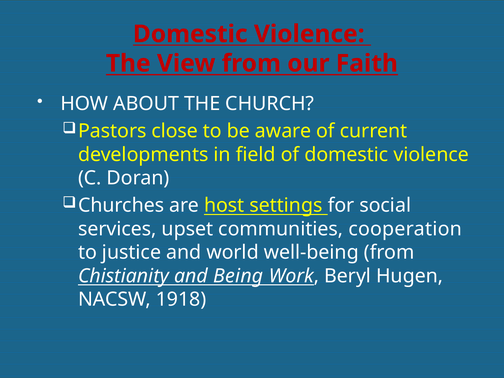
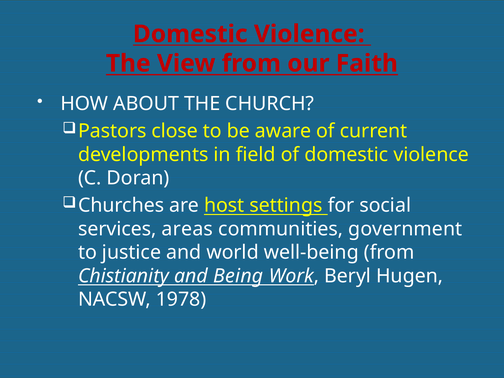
upset: upset -> areas
cooperation: cooperation -> government
1918: 1918 -> 1978
